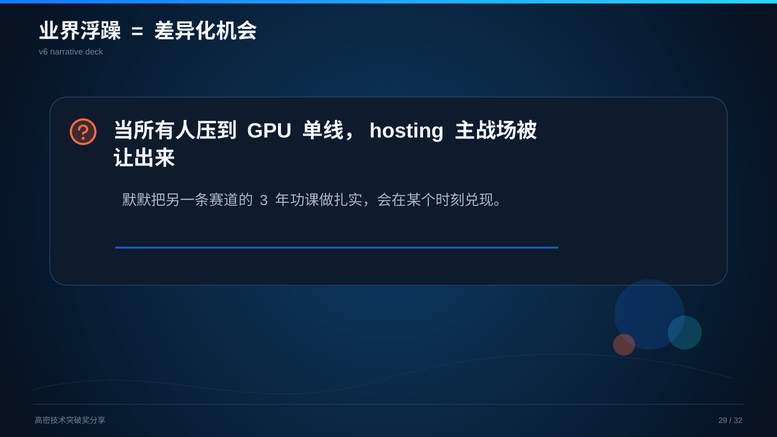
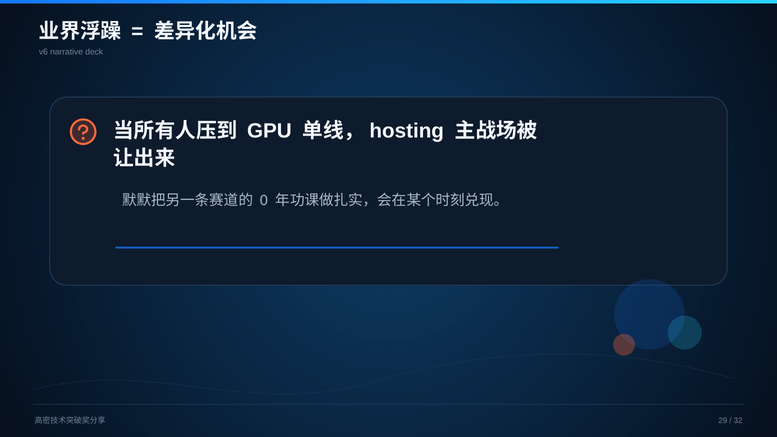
3: 3 -> 0
